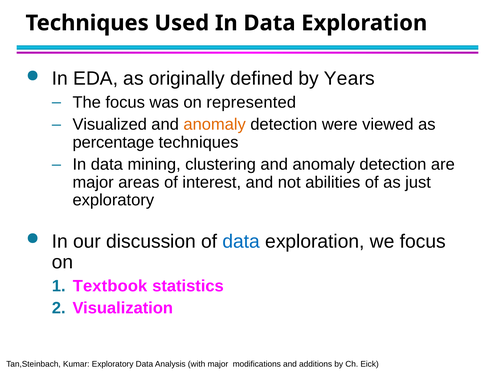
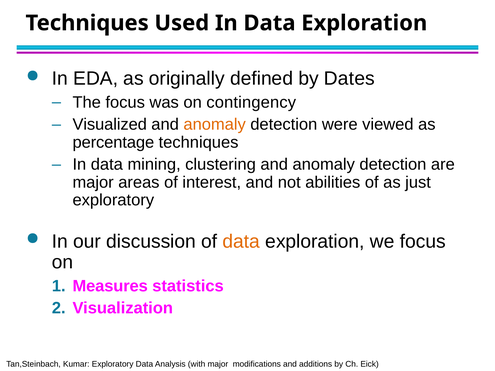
Years: Years -> Dates
represented: represented -> contingency
data at (241, 242) colour: blue -> orange
Textbook: Textbook -> Measures
